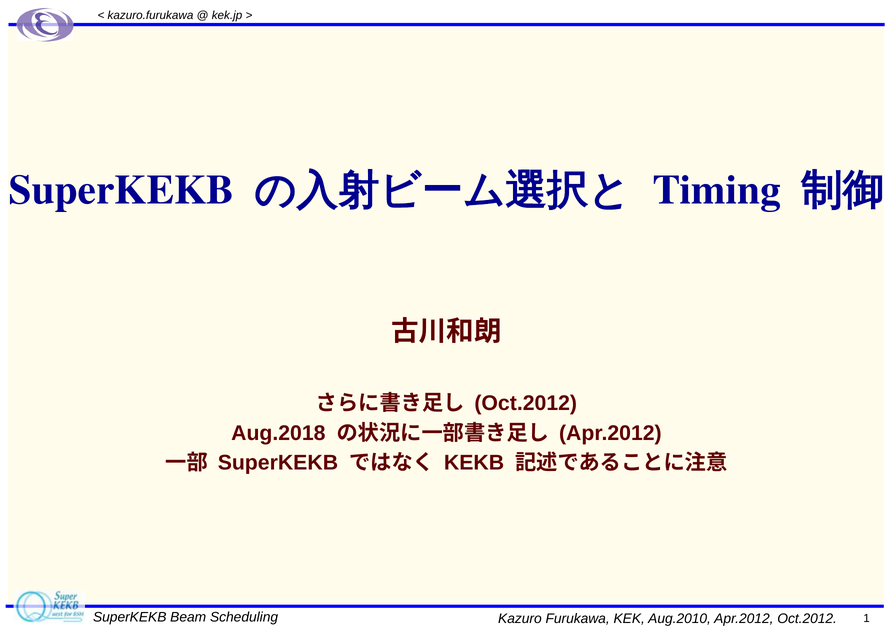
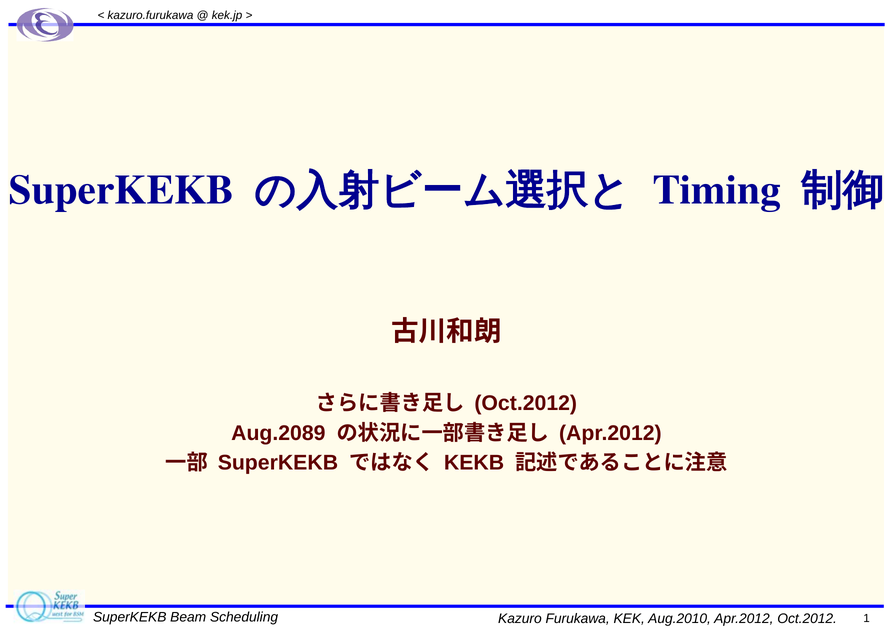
Aug.2018: Aug.2018 -> Aug.2089
